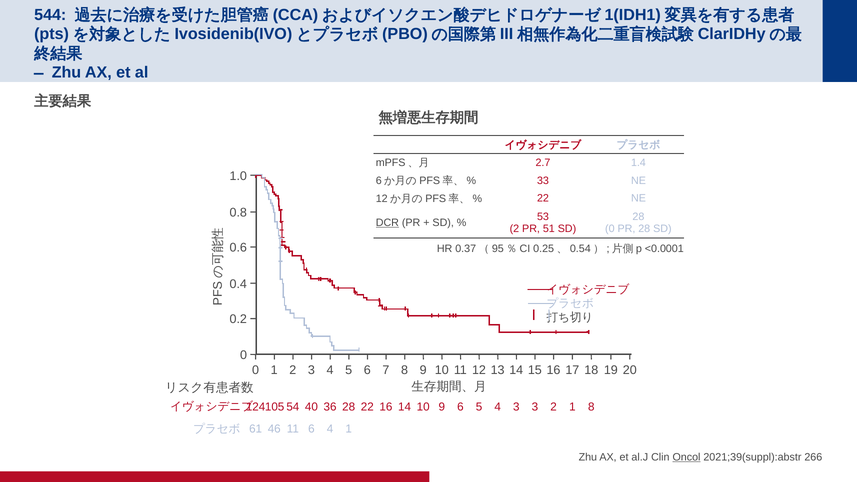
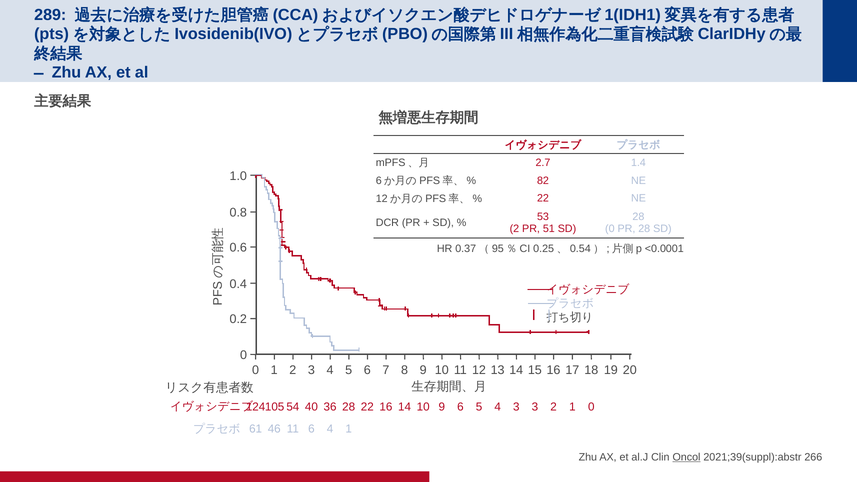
544: 544 -> 289
33: 33 -> 82
DCR underline: present -> none
8 at (591, 407): 8 -> 0
